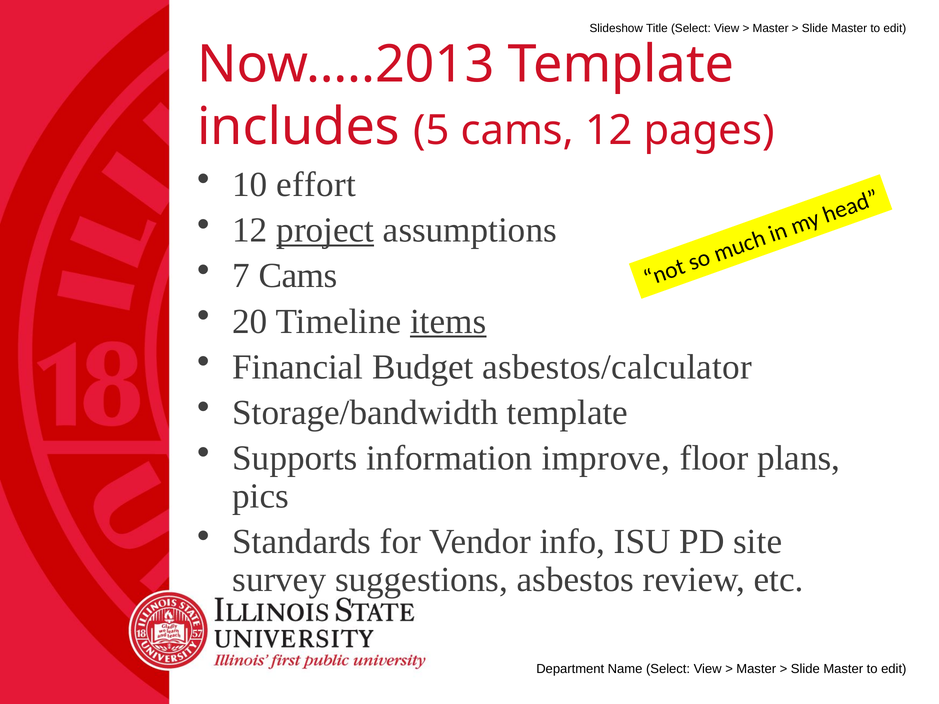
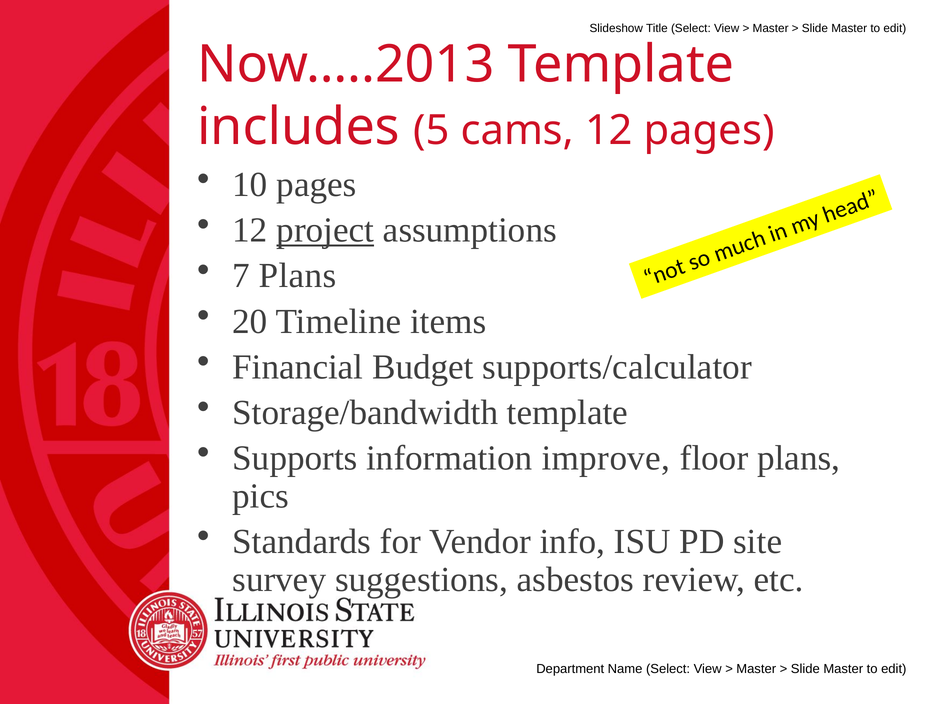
10 effort: effort -> pages
7 Cams: Cams -> Plans
items underline: present -> none
asbestos/calculator: asbestos/calculator -> supports/calculator
